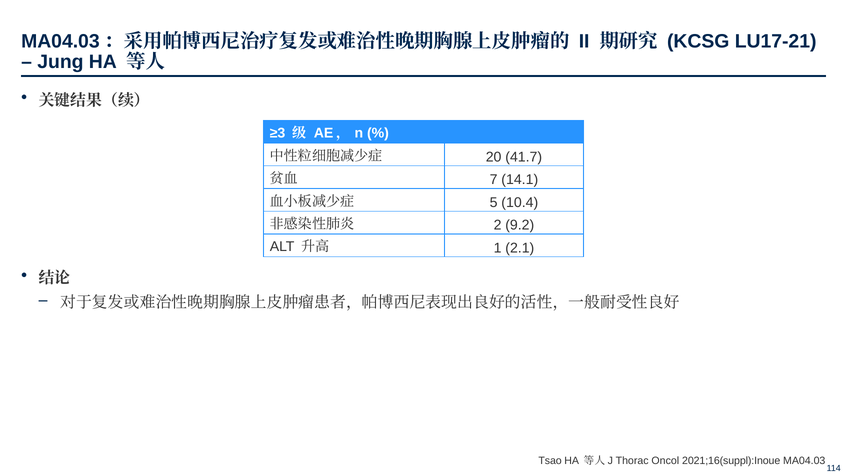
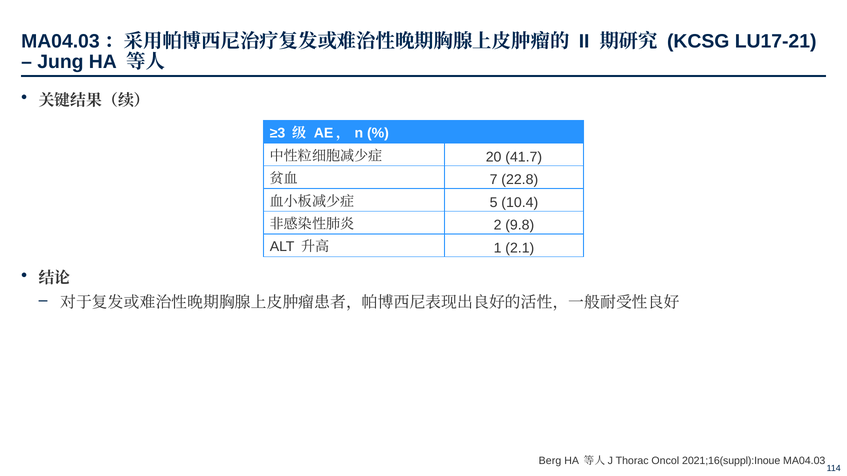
14.1: 14.1 -> 22.8
9.2: 9.2 -> 9.8
Tsao: Tsao -> Berg
